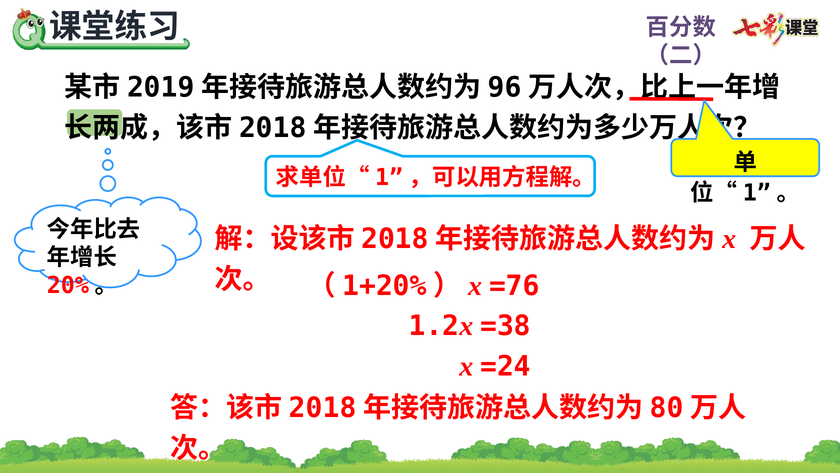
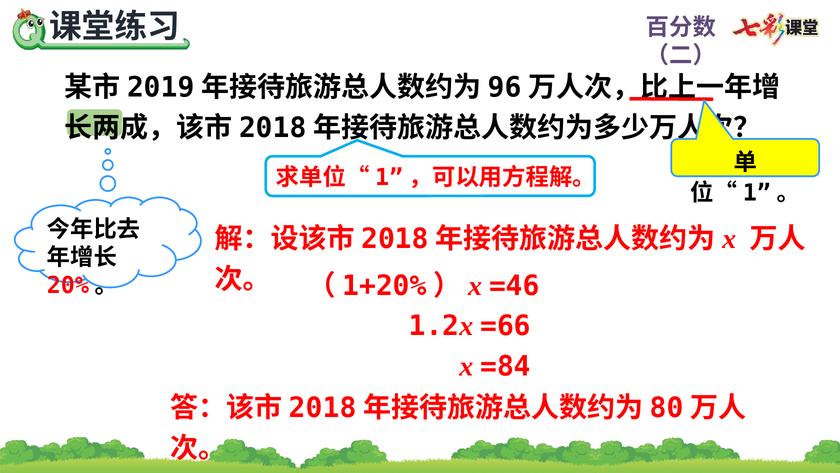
=76: =76 -> =46
=38: =38 -> =66
=24: =24 -> =84
